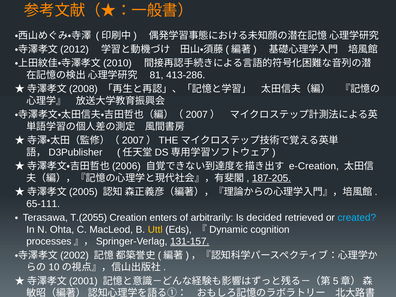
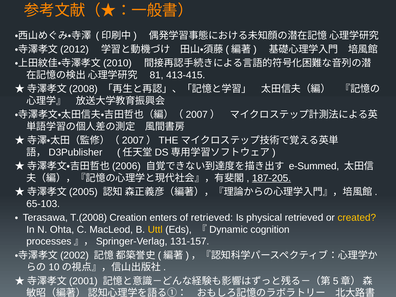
413-286: 413-286 -> 413-415
e-Creation: e-Creation -> e-Summed
65-111: 65-111 -> 65-103
T.(2055: T.(2055 -> T.(2008
of arbitrarily: arbitrarily -> retrieved
decided: decided -> physical
created colour: light blue -> yellow
131-157 underline: present -> none
